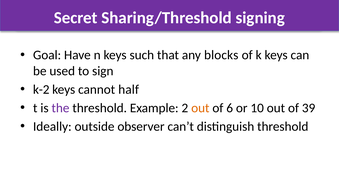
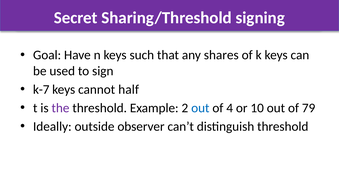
blocks: blocks -> shares
k-2: k-2 -> k-7
out at (200, 108) colour: orange -> blue
6: 6 -> 4
39: 39 -> 79
